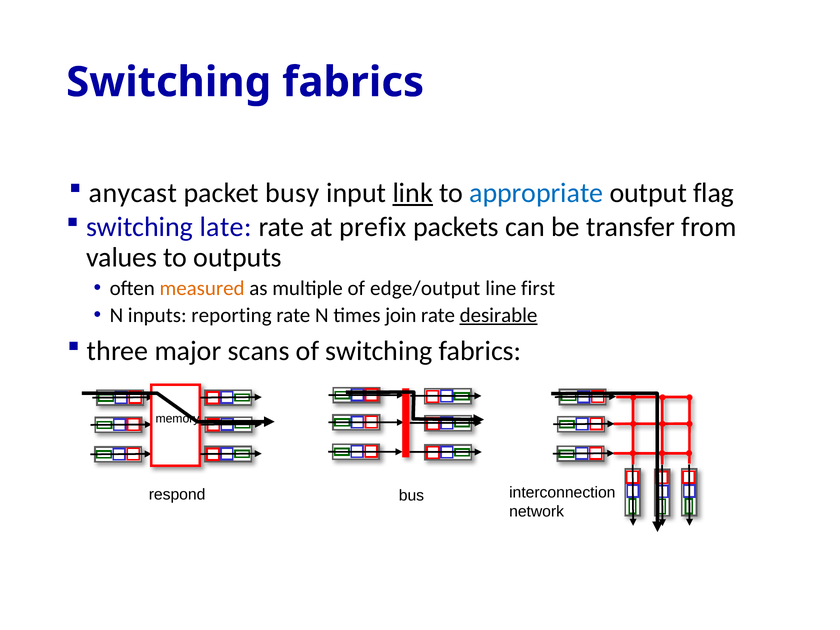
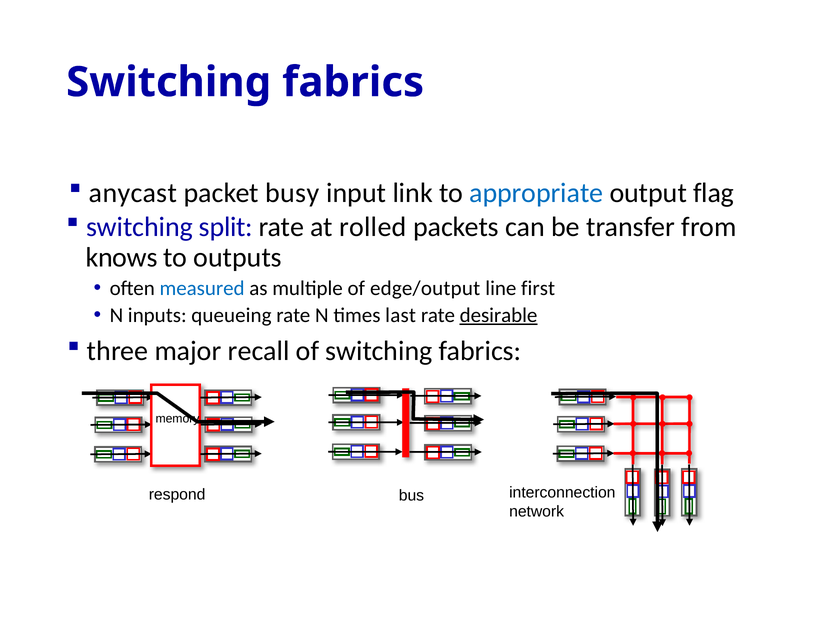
link underline: present -> none
late: late -> split
prefix: prefix -> rolled
values: values -> knows
measured colour: orange -> blue
reporting: reporting -> queueing
join: join -> last
scans: scans -> recall
